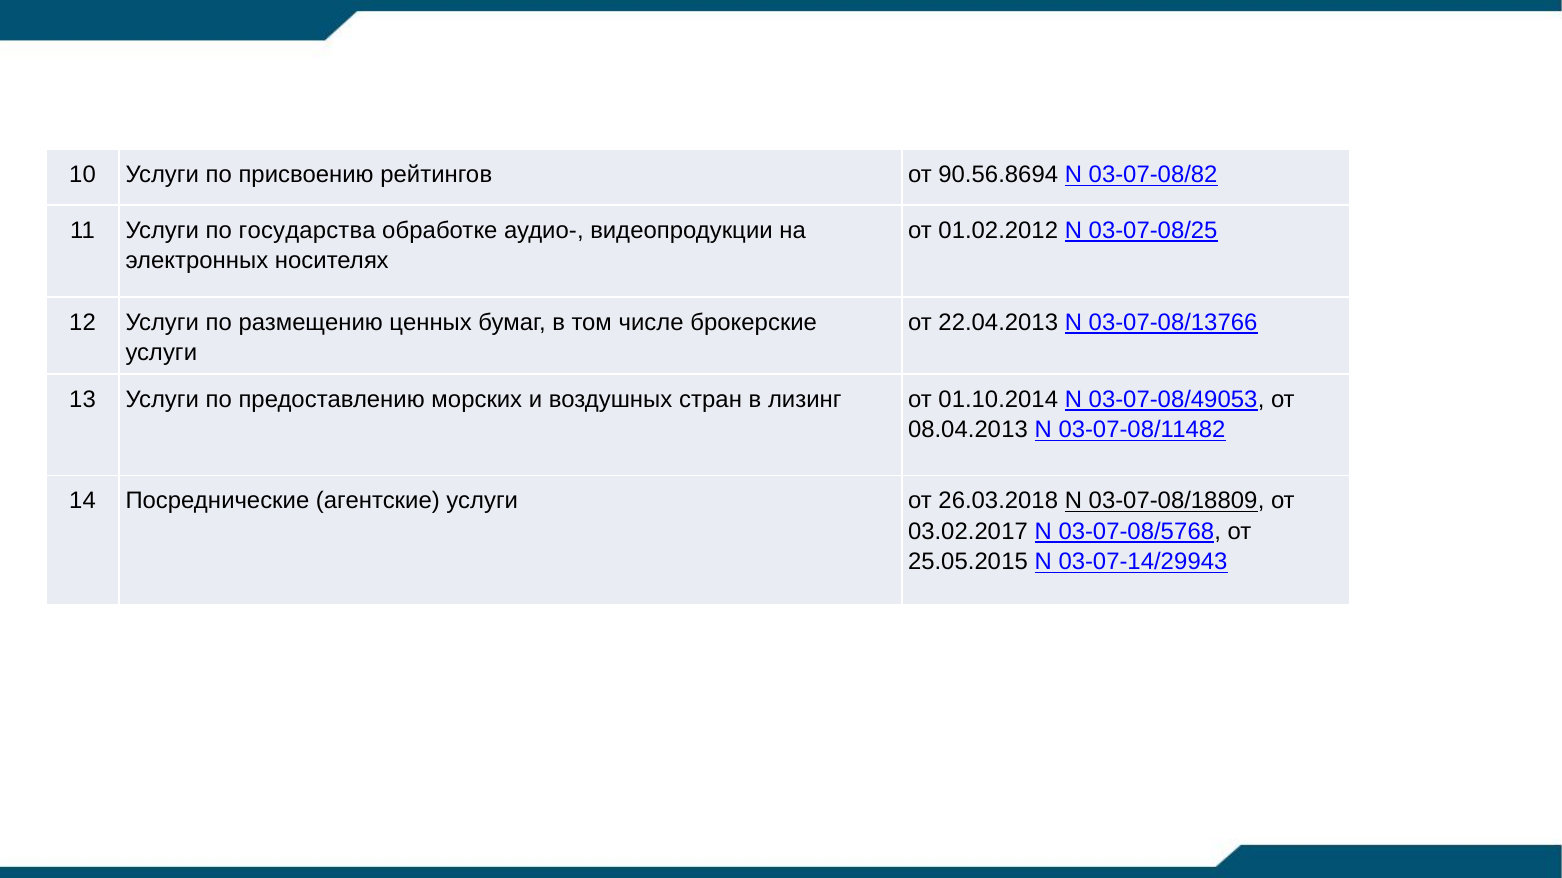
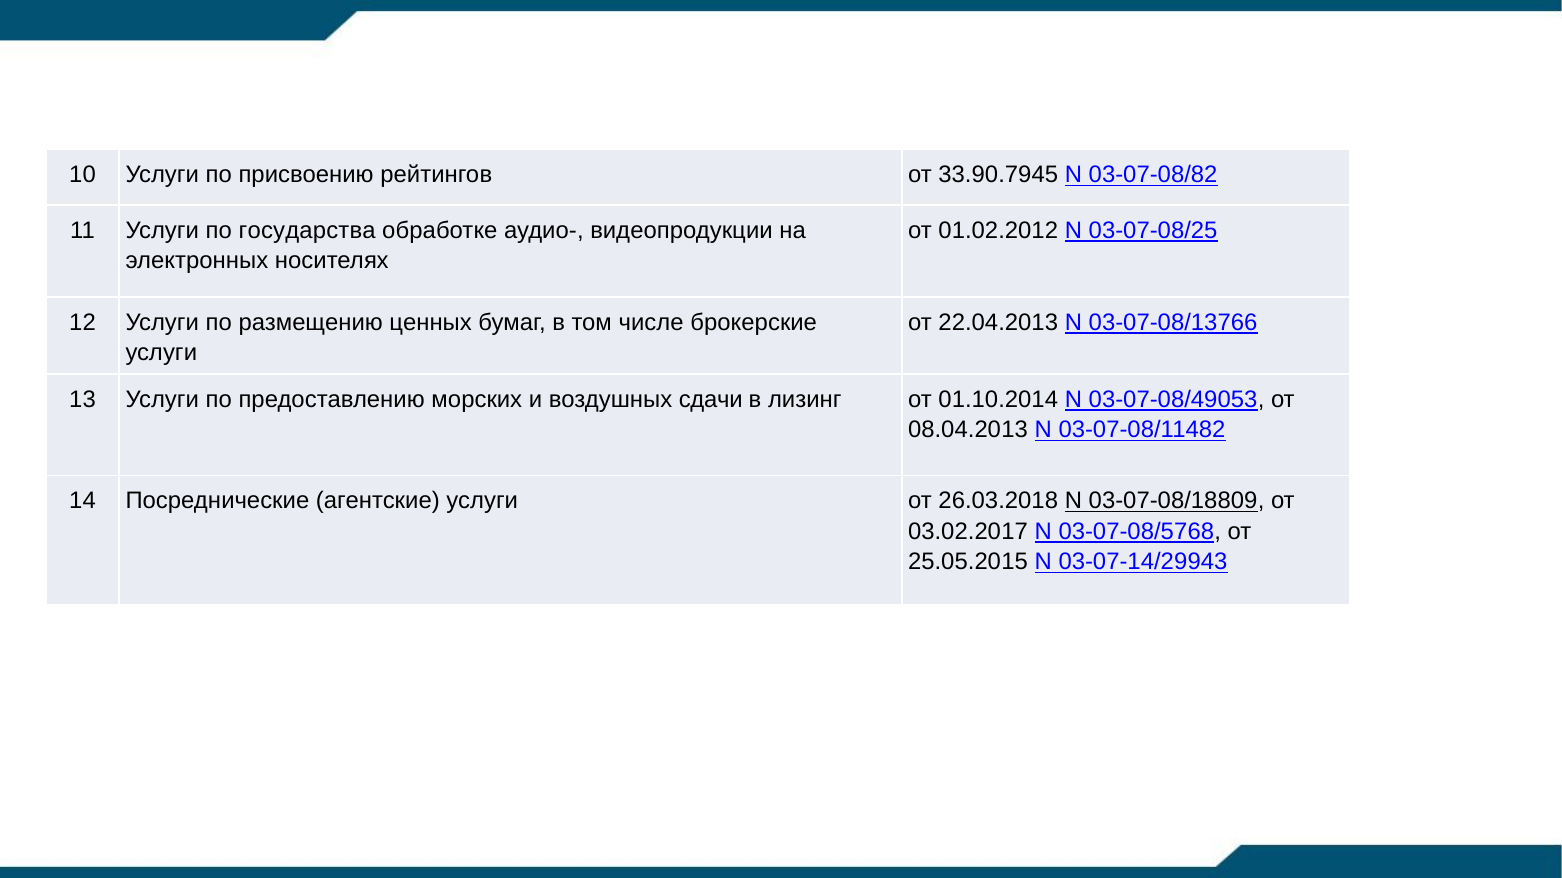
90.56.8694: 90.56.8694 -> 33.90.7945
стран: стран -> сдачи
